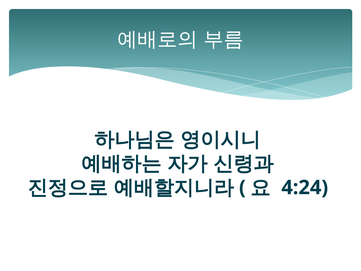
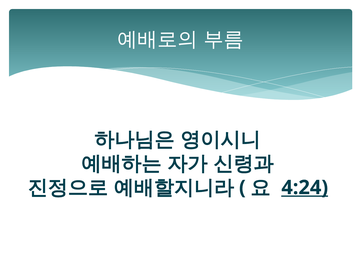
4:24 underline: none -> present
